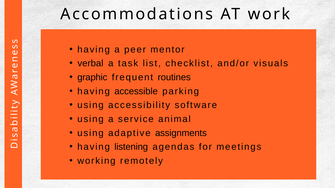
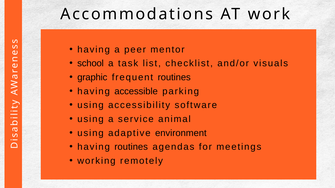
verbal: verbal -> school
assignments: assignments -> environment
having listening: listening -> routines
